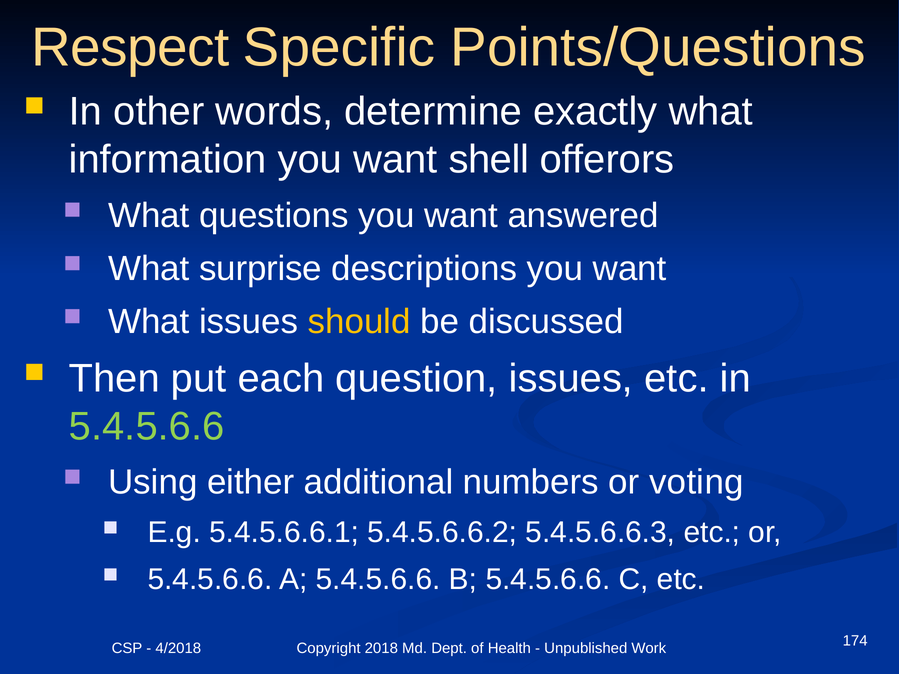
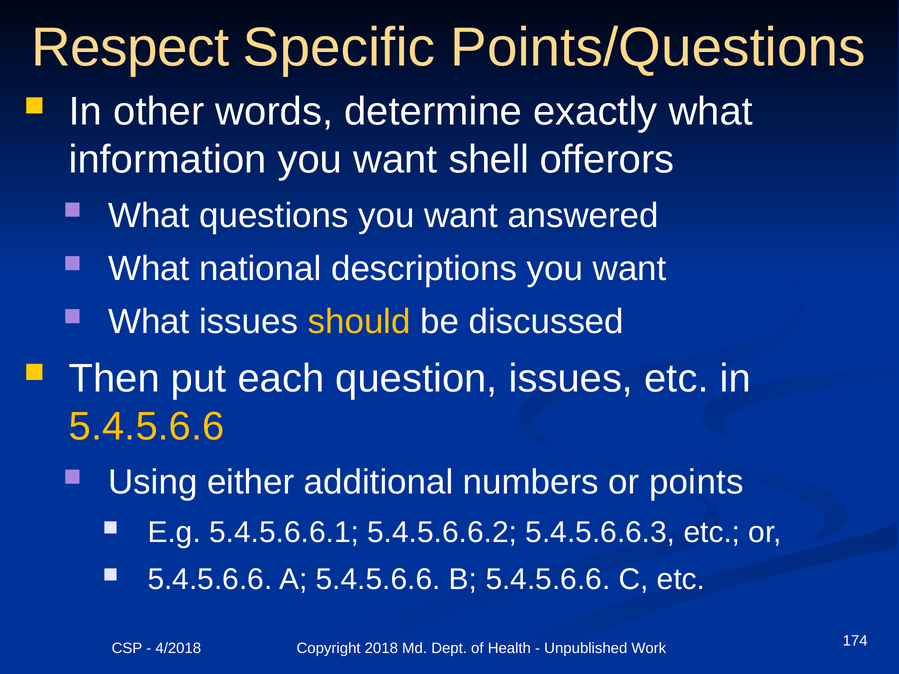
surprise: surprise -> national
5.4.5.6.6 at (147, 427) colour: light green -> yellow
voting: voting -> points
